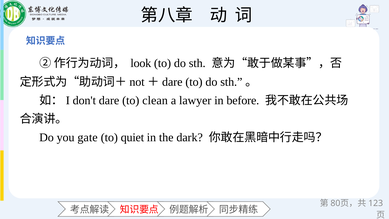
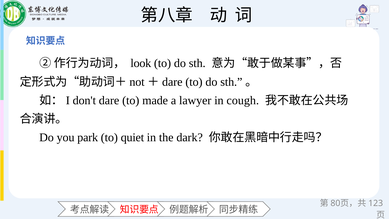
clean: clean -> made
before: before -> cough
gate: gate -> park
